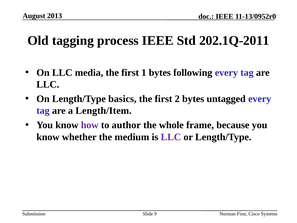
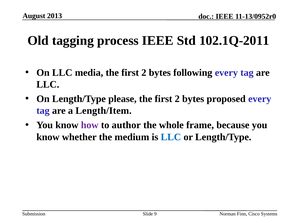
202.1Q-2011: 202.1Q-2011 -> 102.1Q-2011
media the first 1: 1 -> 2
basics: basics -> please
untagged: untagged -> proposed
LLC at (171, 137) colour: purple -> blue
